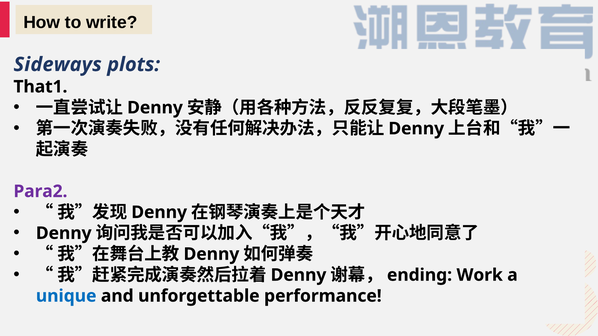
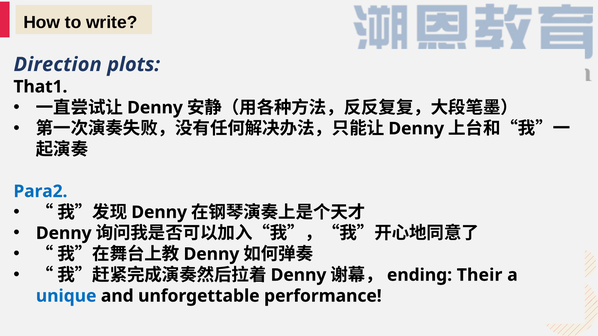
Sideways: Sideways -> Direction
Para2 colour: purple -> blue
Work: Work -> Their
